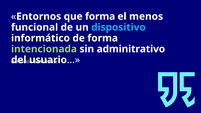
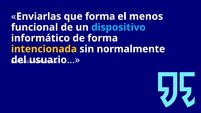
Entornos: Entornos -> Enviarlas
intencionada colour: light green -> yellow
adminitrativo: adminitrativo -> normalmente
